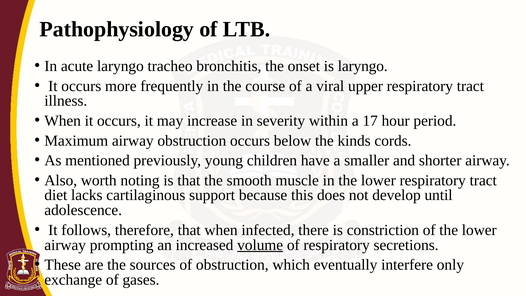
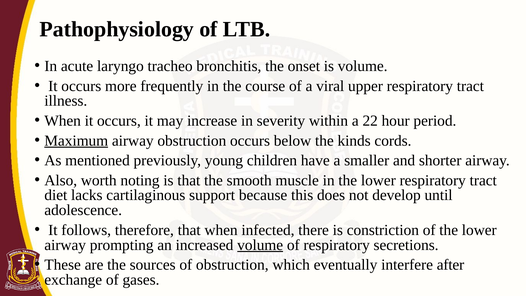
is laryngo: laryngo -> volume
17: 17 -> 22
Maximum underline: none -> present
only: only -> after
